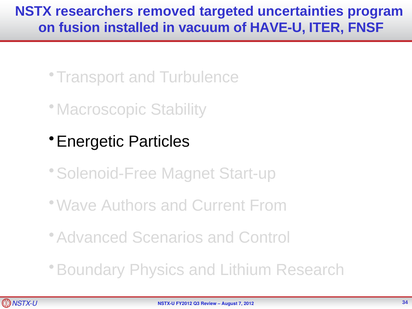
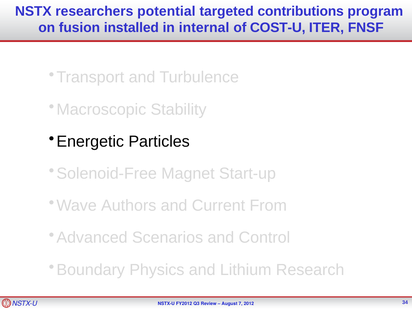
removed: removed -> potential
uncertainties: uncertainties -> contributions
vacuum: vacuum -> internal
HAVE-U: HAVE-U -> COST-U
